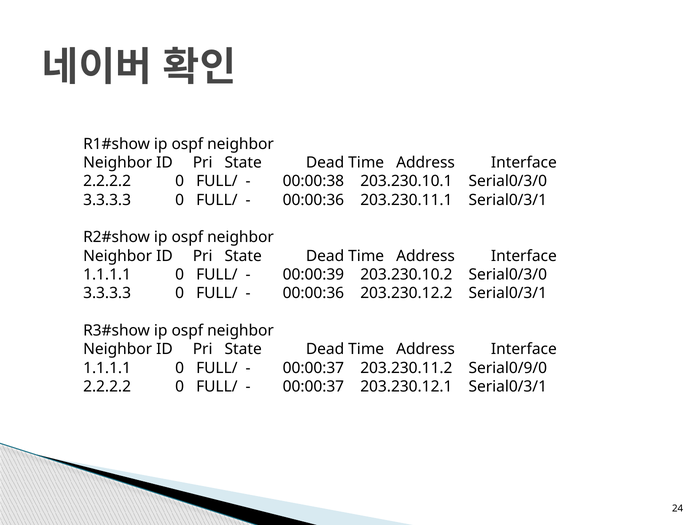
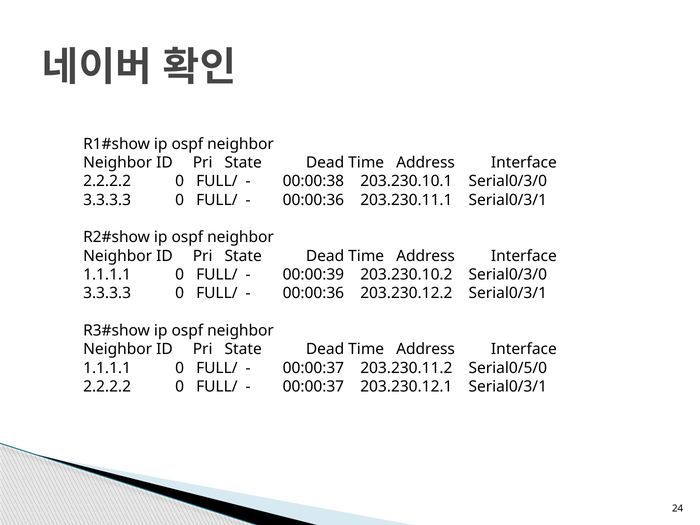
Serial0/9/0: Serial0/9/0 -> Serial0/5/0
